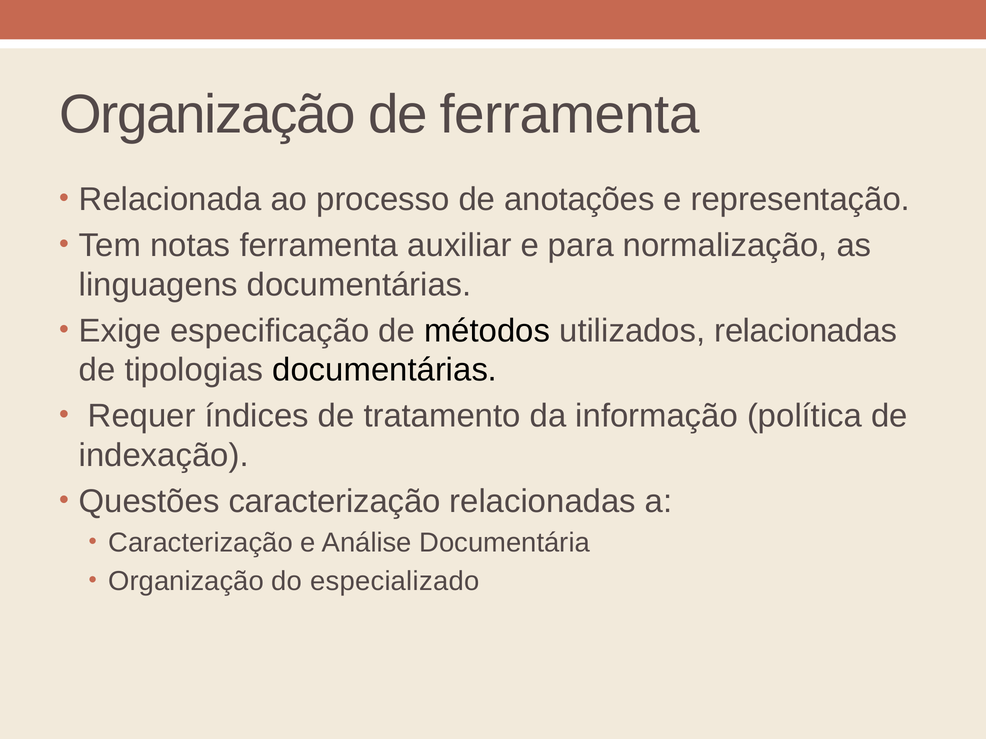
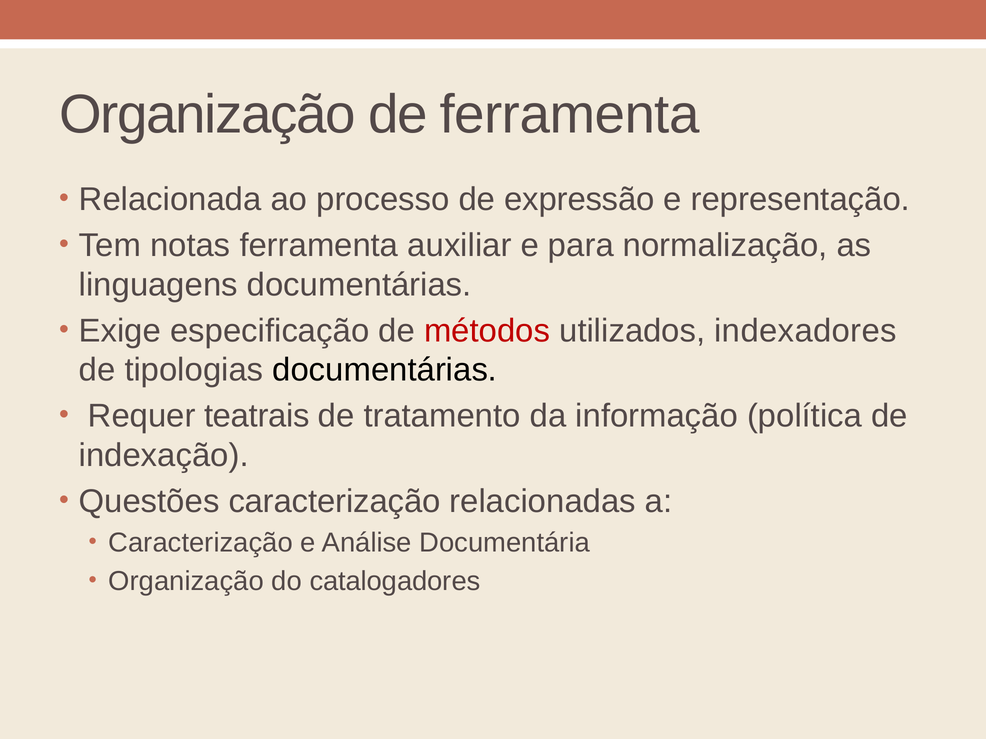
anotações: anotações -> expressão
métodos colour: black -> red
utilizados relacionadas: relacionadas -> indexadores
índices: índices -> teatrais
especializado: especializado -> catalogadores
